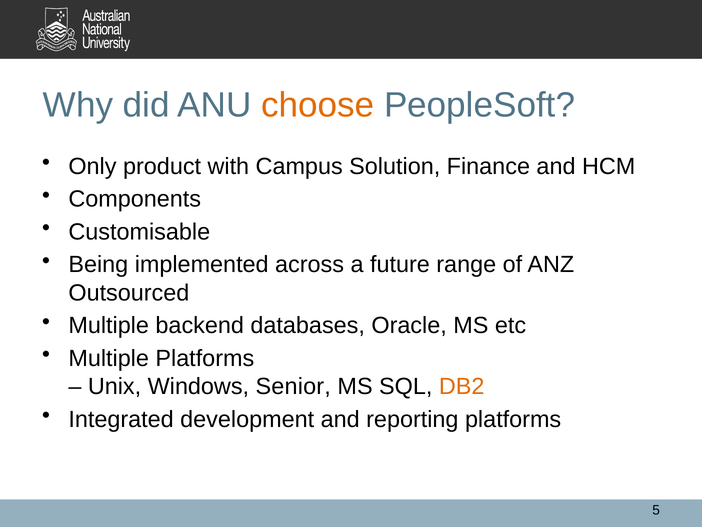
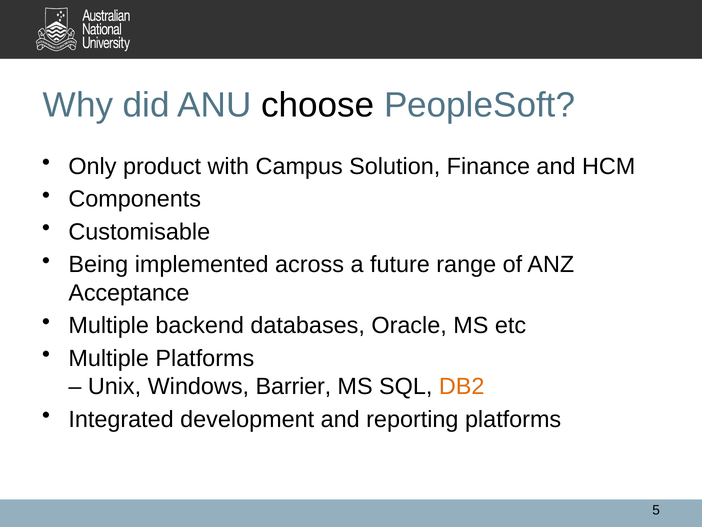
choose colour: orange -> black
Outsourced: Outsourced -> Acceptance
Senior: Senior -> Barrier
